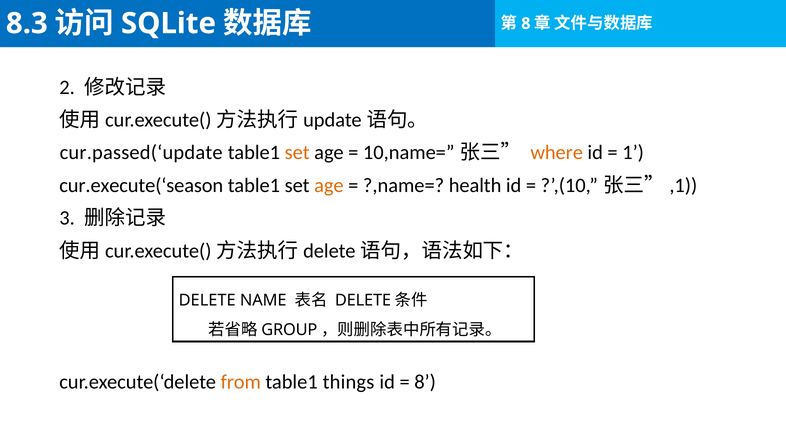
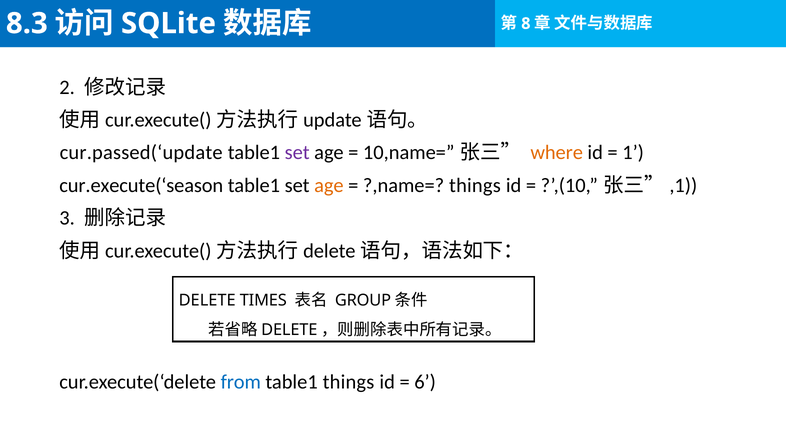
set at (297, 153) colour: orange -> purple
?,name= health: health -> things
NAME: NAME -> TIMES
DELETE at (363, 300): DELETE -> GROUP
GROUP at (289, 330): GROUP -> DELETE
from colour: orange -> blue
8 at (425, 382): 8 -> 6
